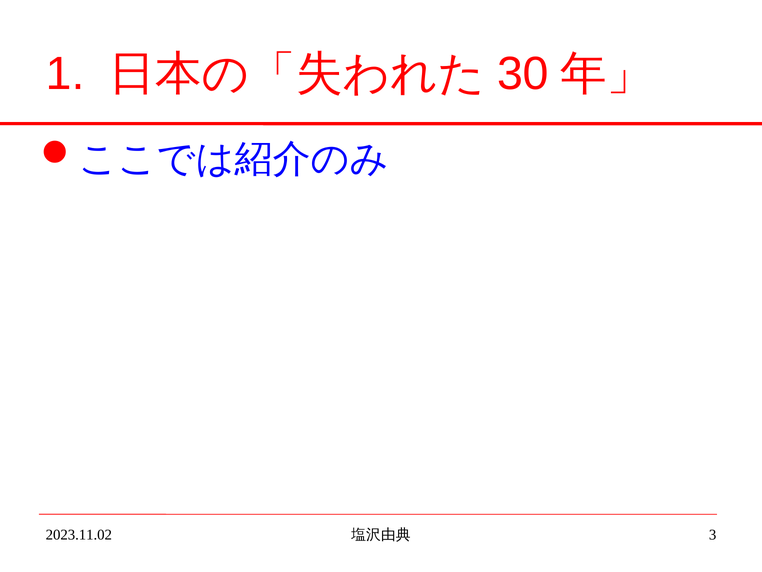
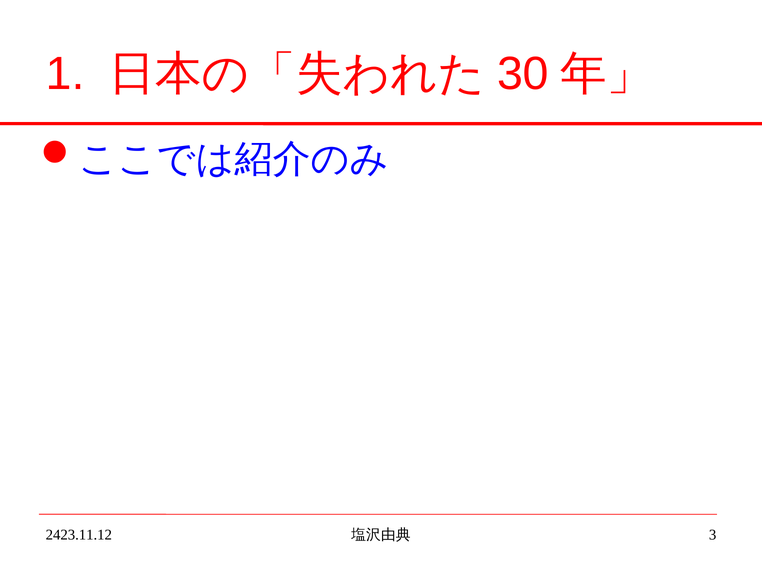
2023.11.02: 2023.11.02 -> 2423.11.12
